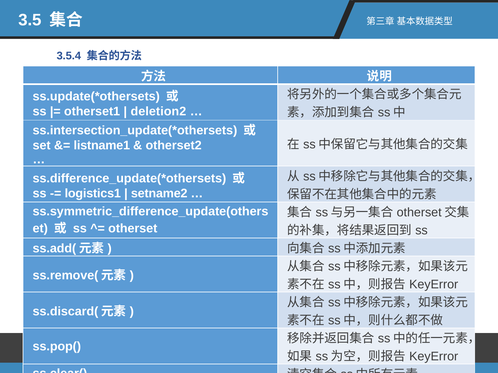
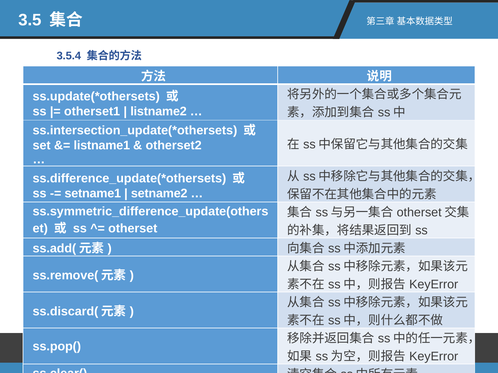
deletion2: deletion2 -> listname2
logistics1: logistics1 -> setname1
